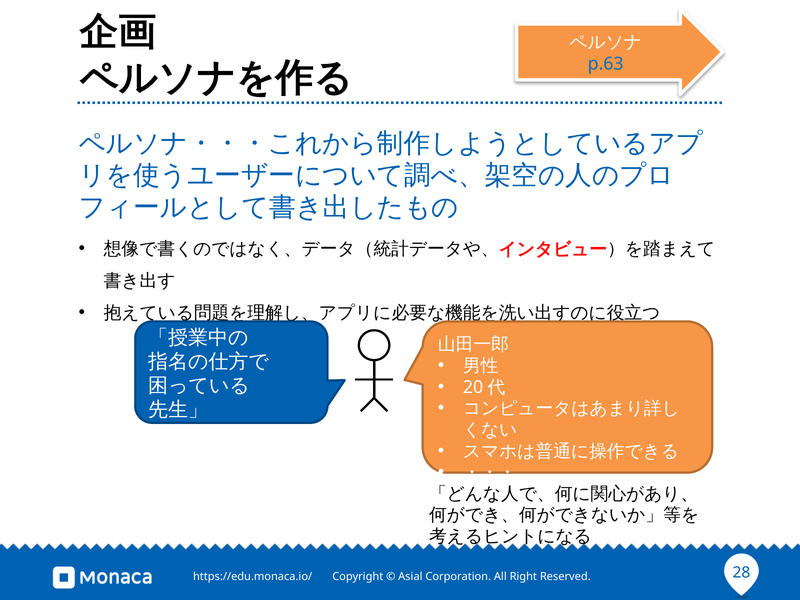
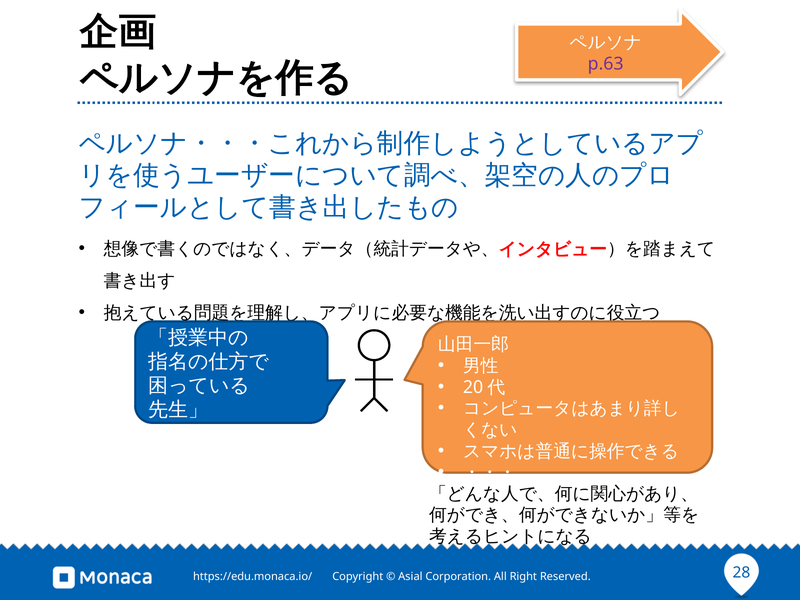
p.63 colour: blue -> purple
